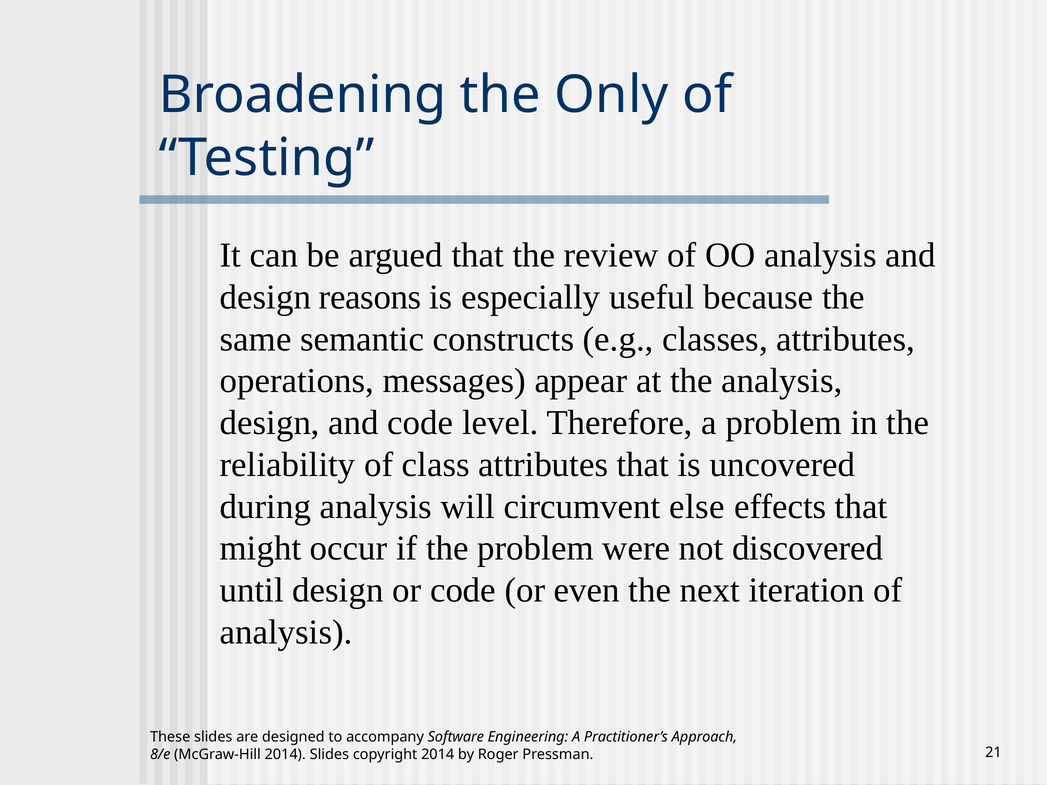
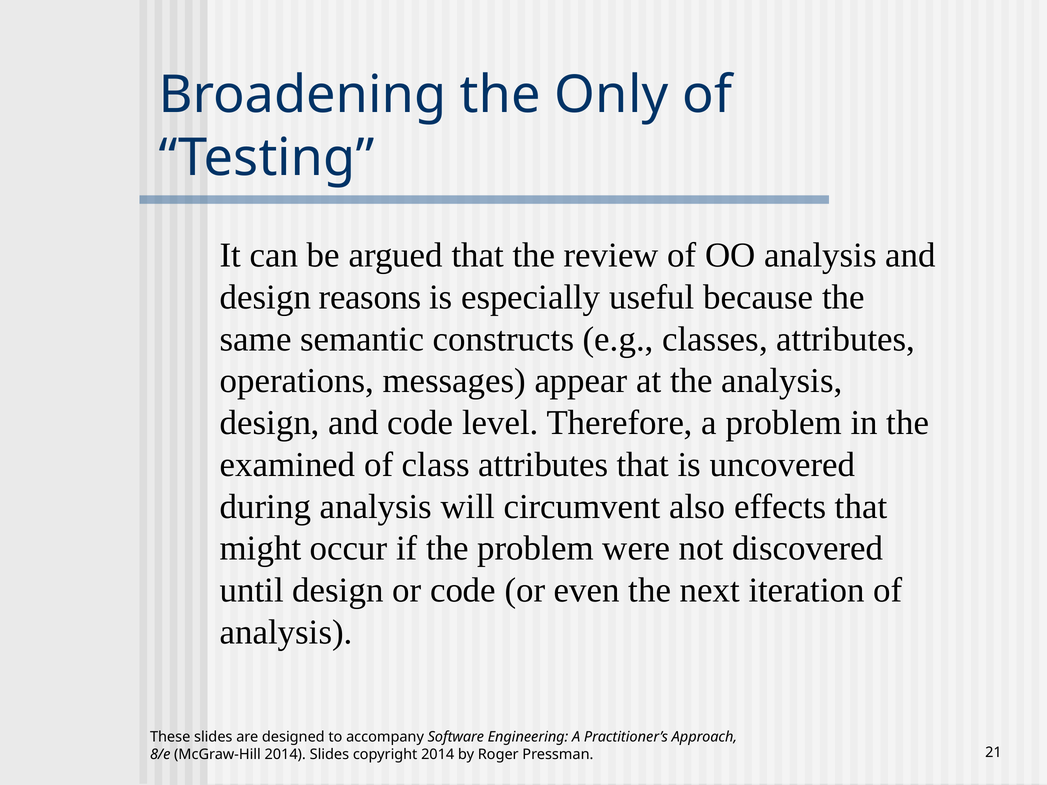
reliability: reliability -> examined
else: else -> also
